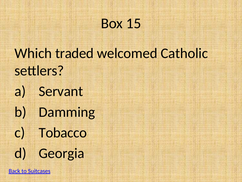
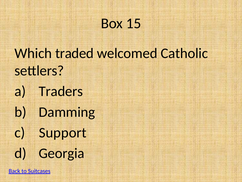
Servant: Servant -> Traders
Tobacco: Tobacco -> Support
